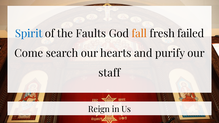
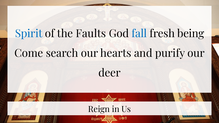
fall colour: orange -> blue
failed: failed -> being
staff: staff -> deer
